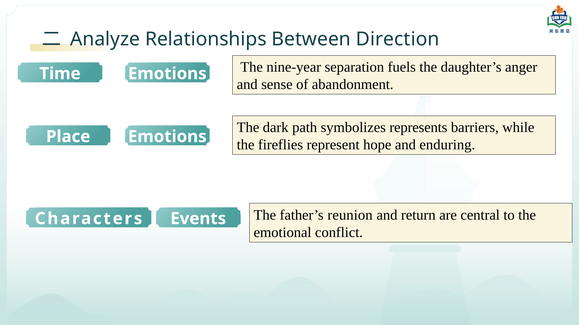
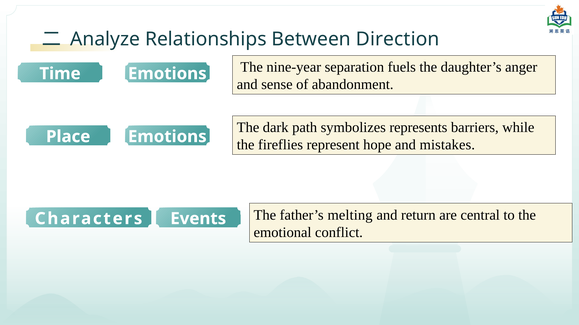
enduring: enduring -> mistakes
reunion: reunion -> melting
